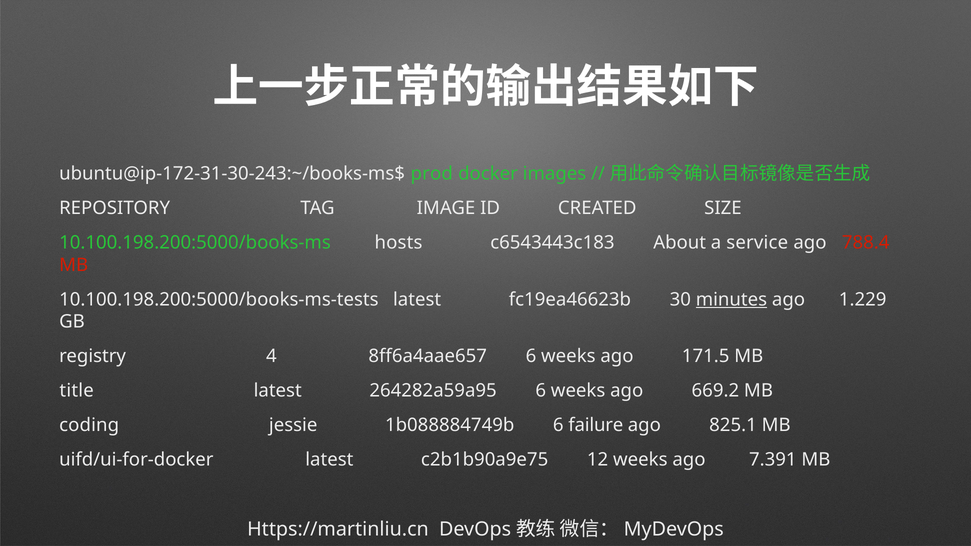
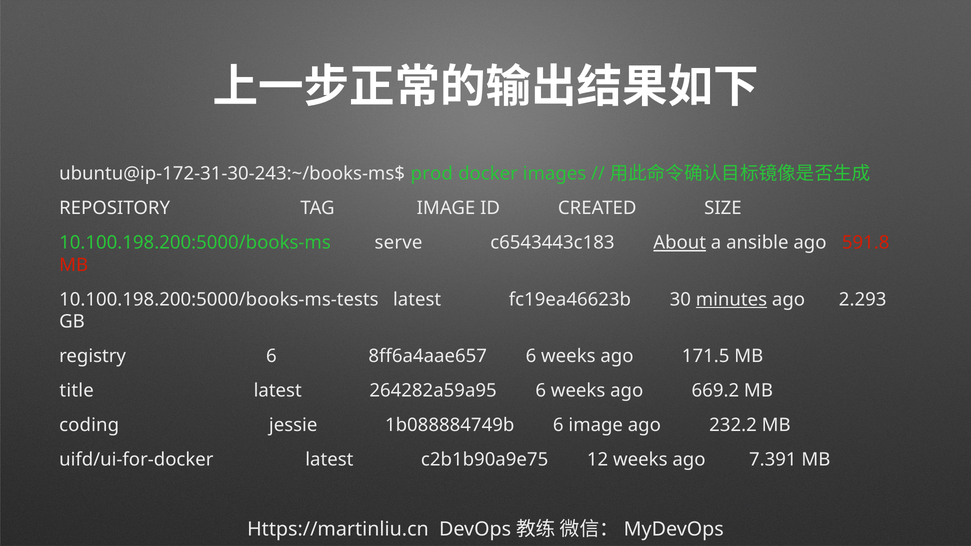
hosts: hosts -> serve
About underline: none -> present
service: service -> ansible
788.4: 788.4 -> 591.8
1.229: 1.229 -> 2.293
registry 4: 4 -> 6
6 failure: failure -> image
825.1: 825.1 -> 232.2
